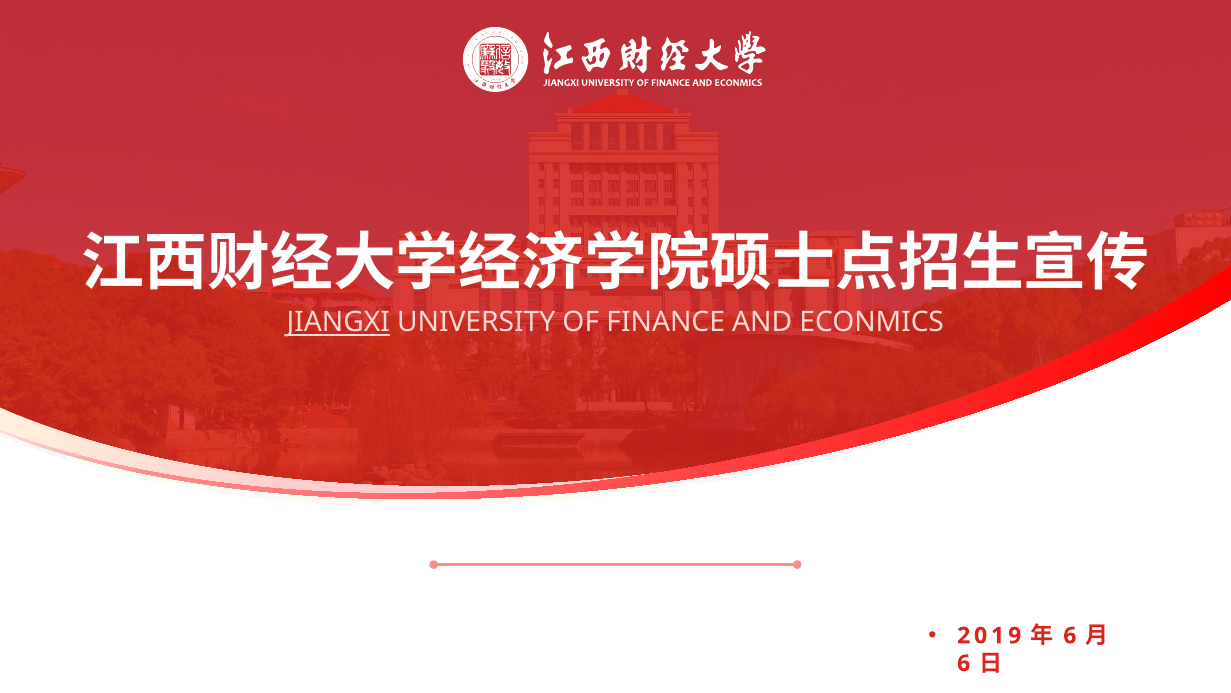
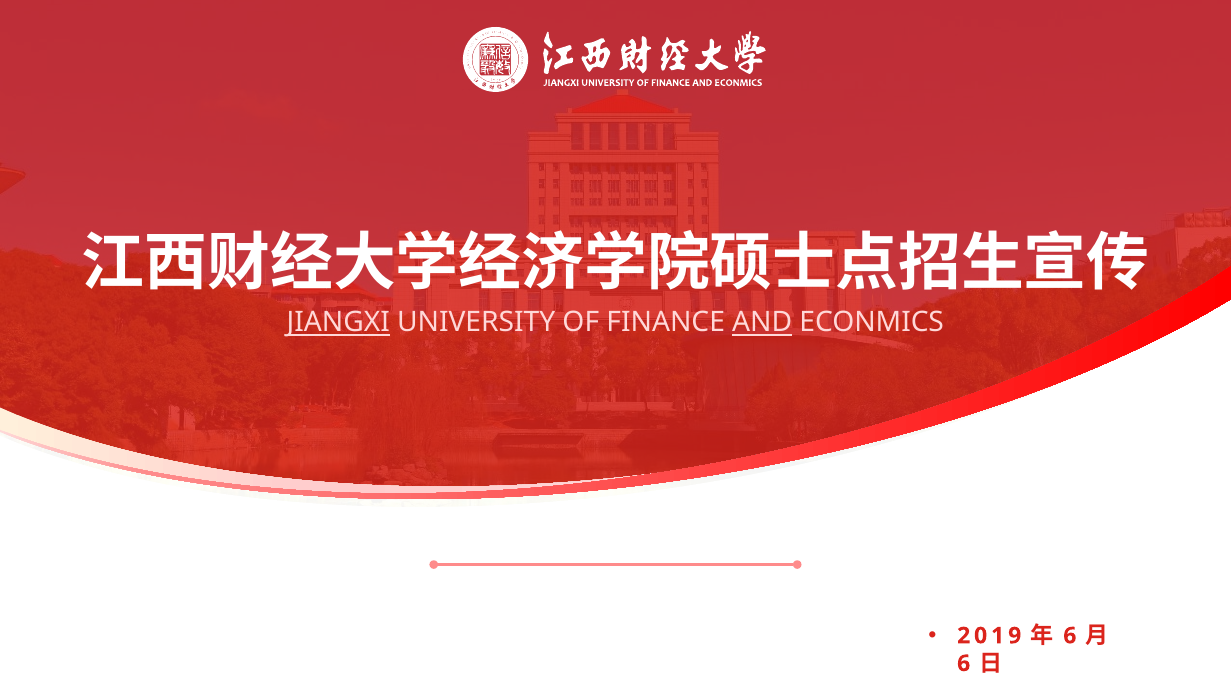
AND underline: none -> present
